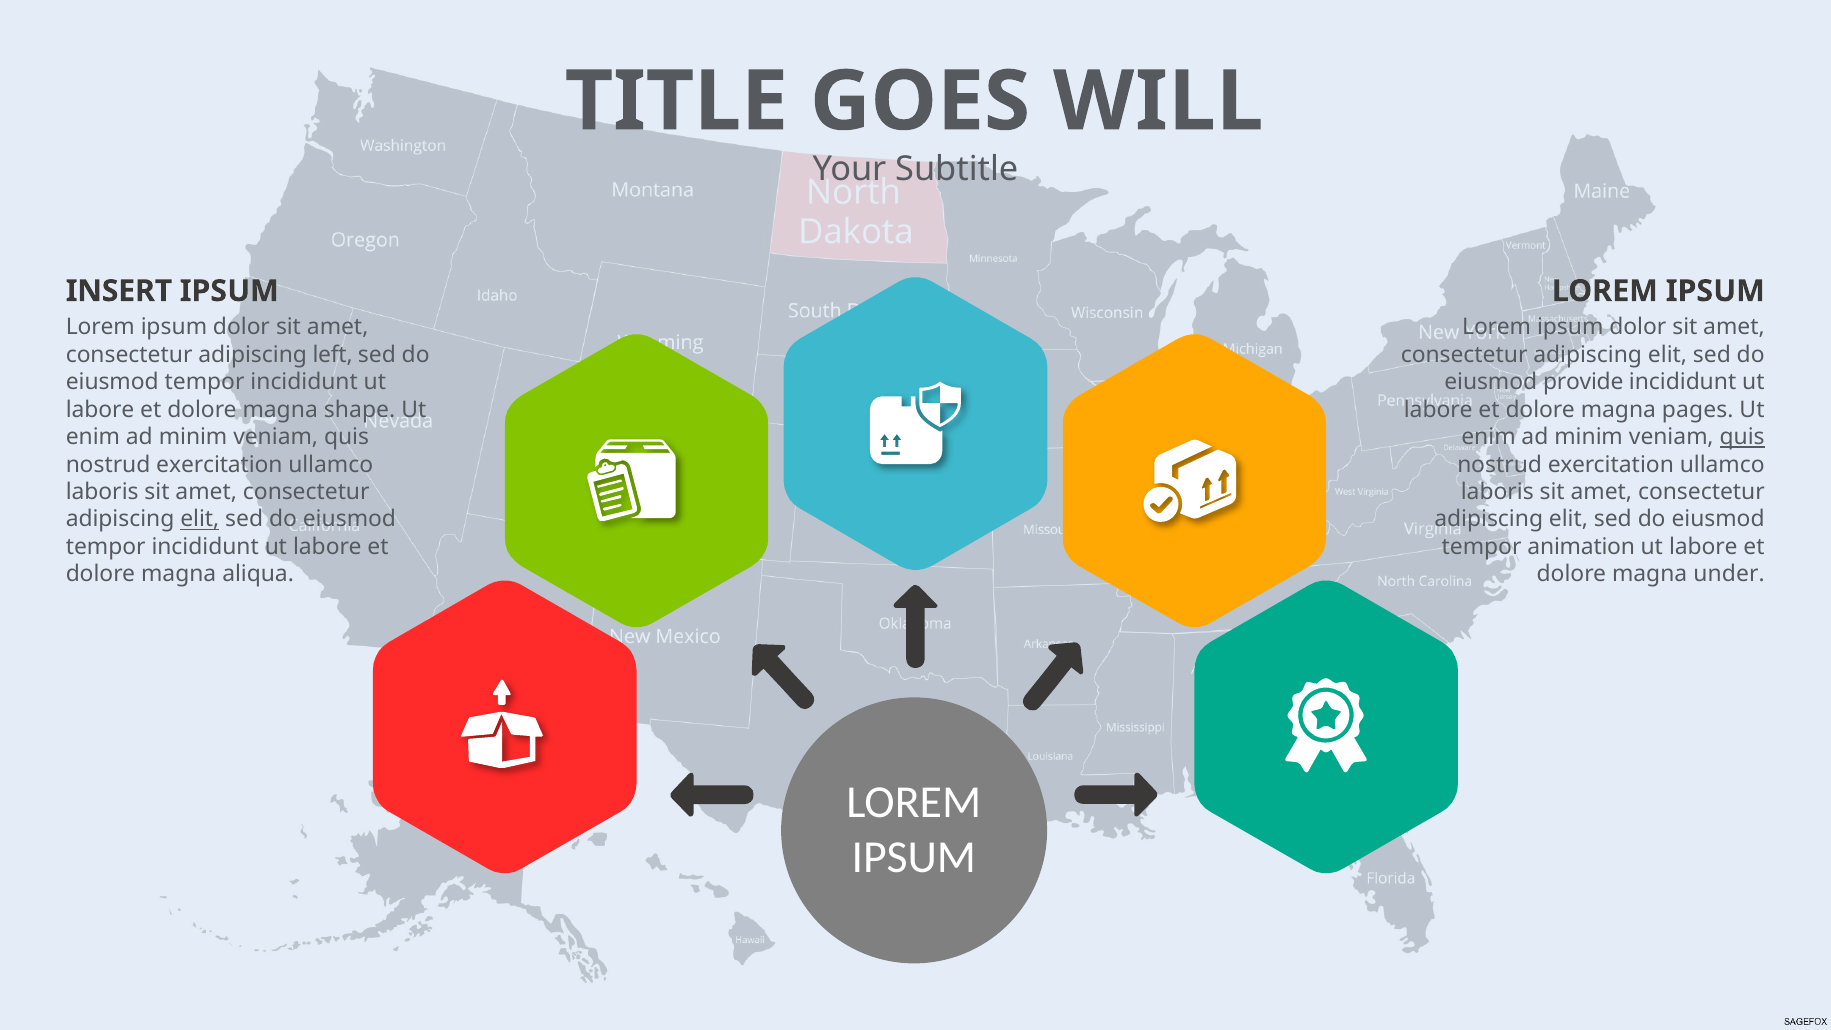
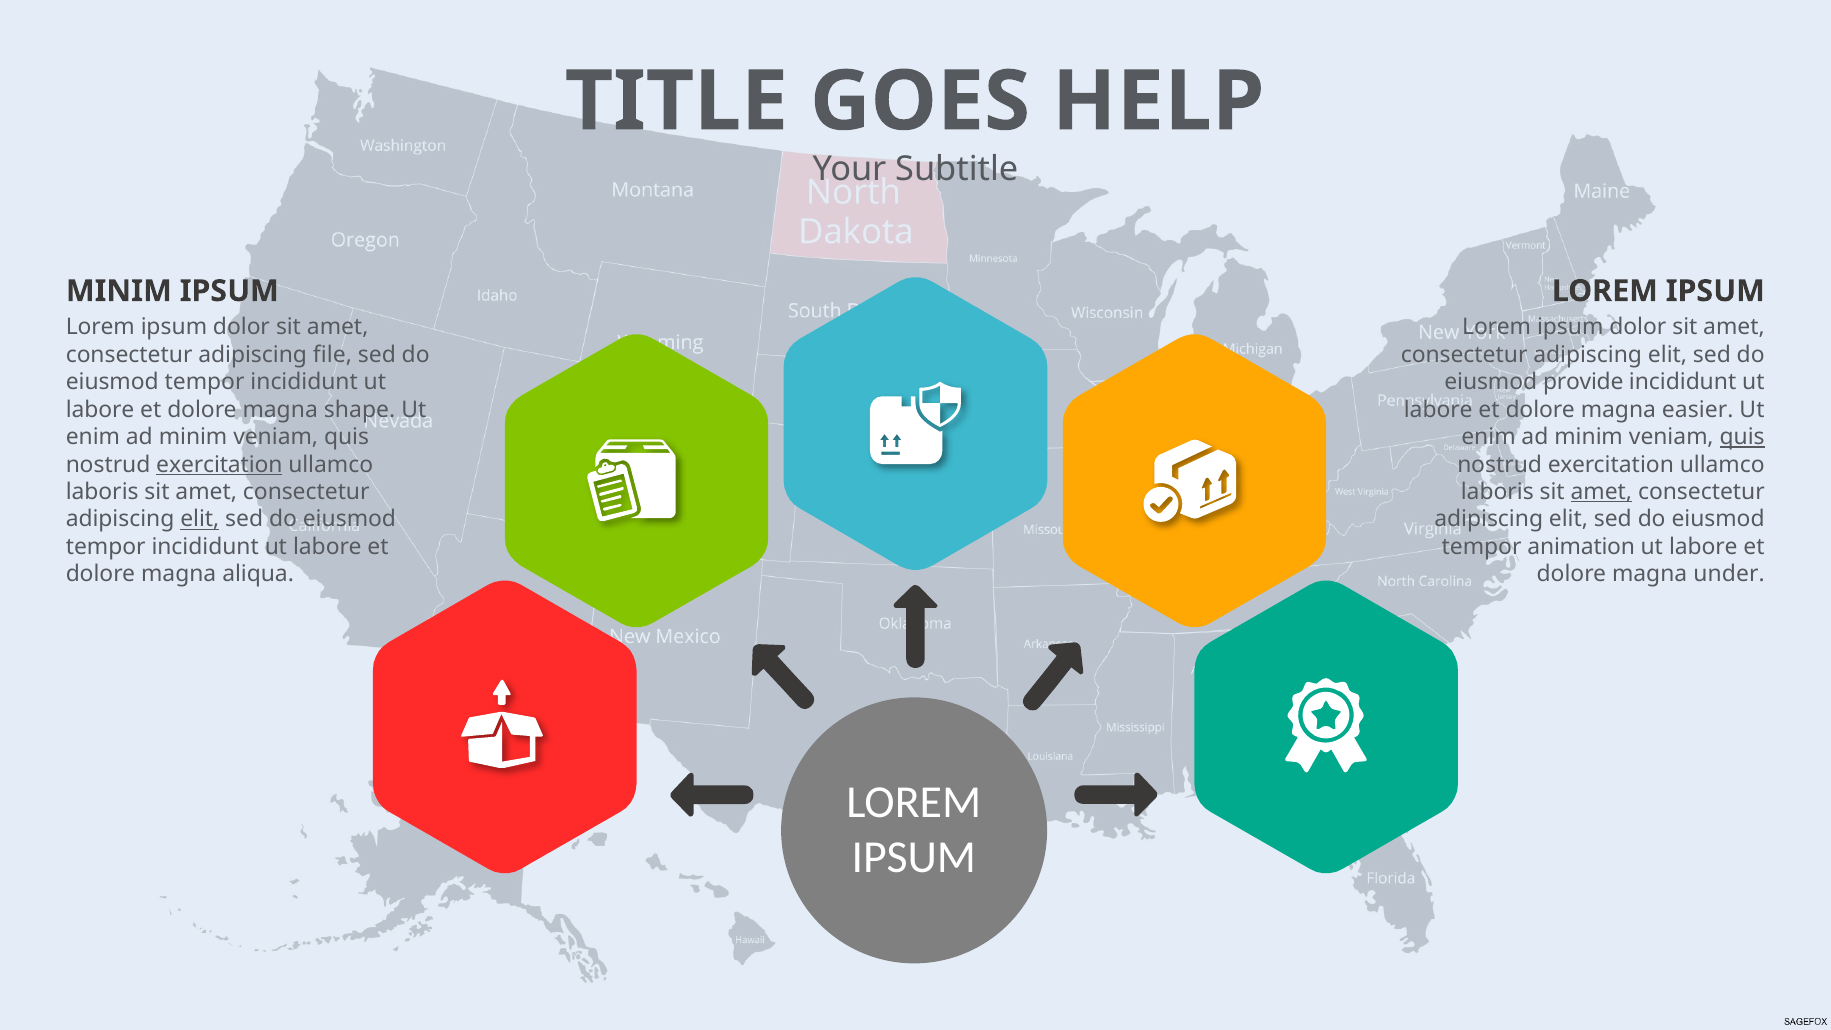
WILL: WILL -> HELP
INSERT at (119, 291): INSERT -> MINIM
left: left -> file
pages: pages -> easier
exercitation at (219, 464) underline: none -> present
amet at (1601, 492) underline: none -> present
